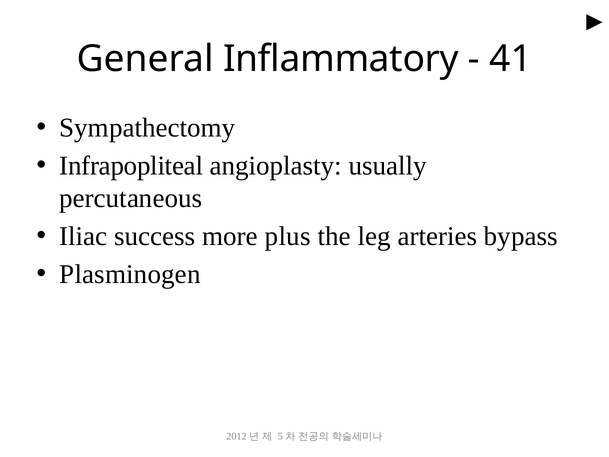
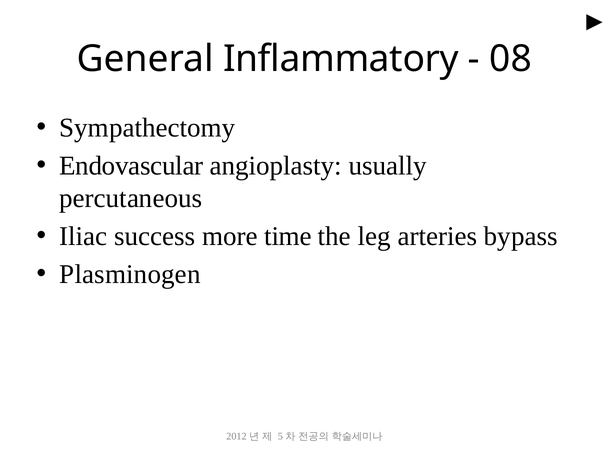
41: 41 -> 08
Infrapopliteal: Infrapopliteal -> Endovascular
plus: plus -> time
